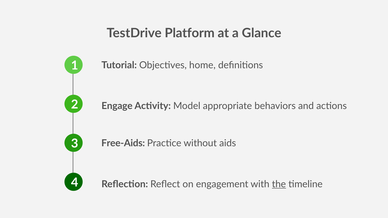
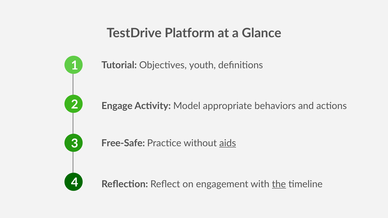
home: home -> youth
Free-Aids: Free-Aids -> Free-Safe
aids underline: none -> present
